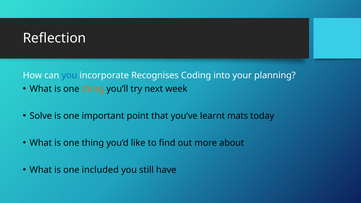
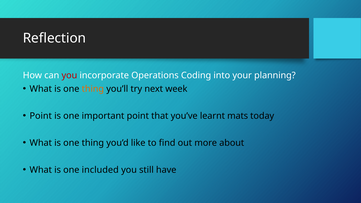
you at (69, 75) colour: blue -> red
Recognises: Recognises -> Operations
Solve at (41, 116): Solve -> Point
